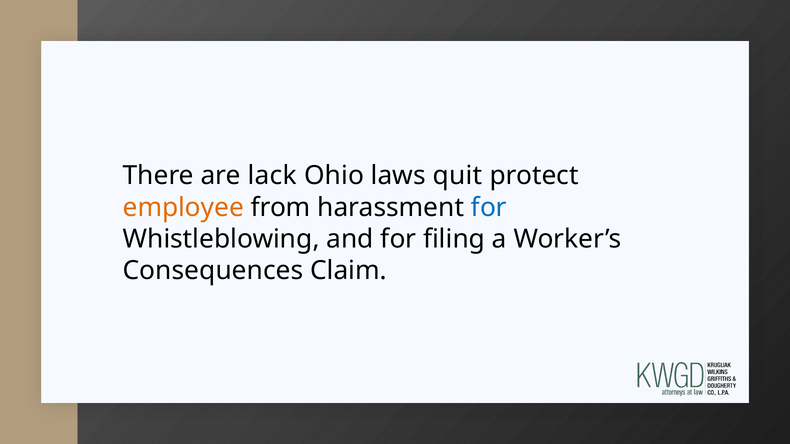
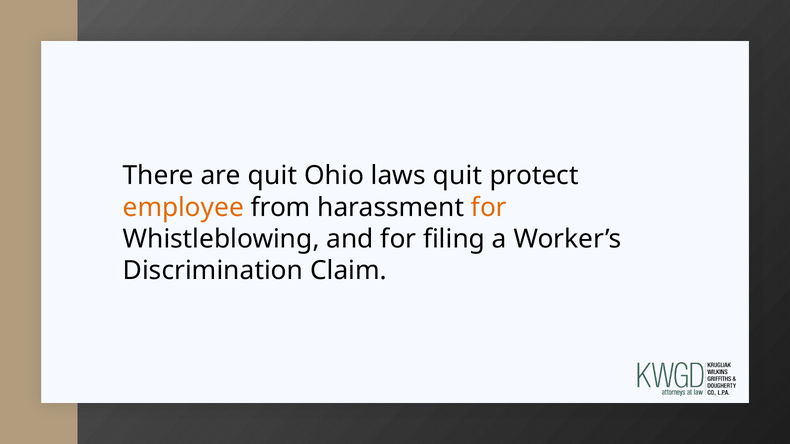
are lack: lack -> quit
for at (489, 208) colour: blue -> orange
Consequences: Consequences -> Discrimination
